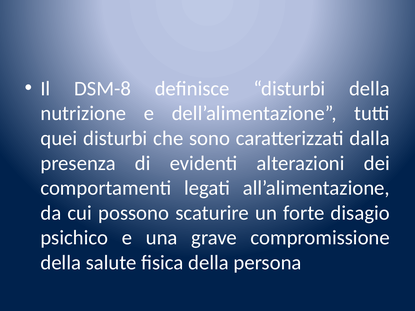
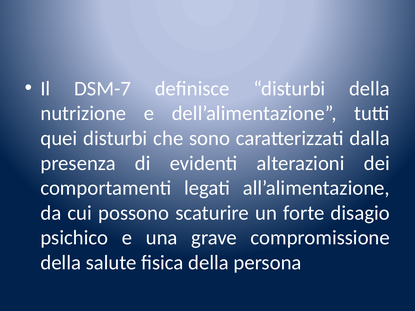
DSM-8: DSM-8 -> DSM-7
